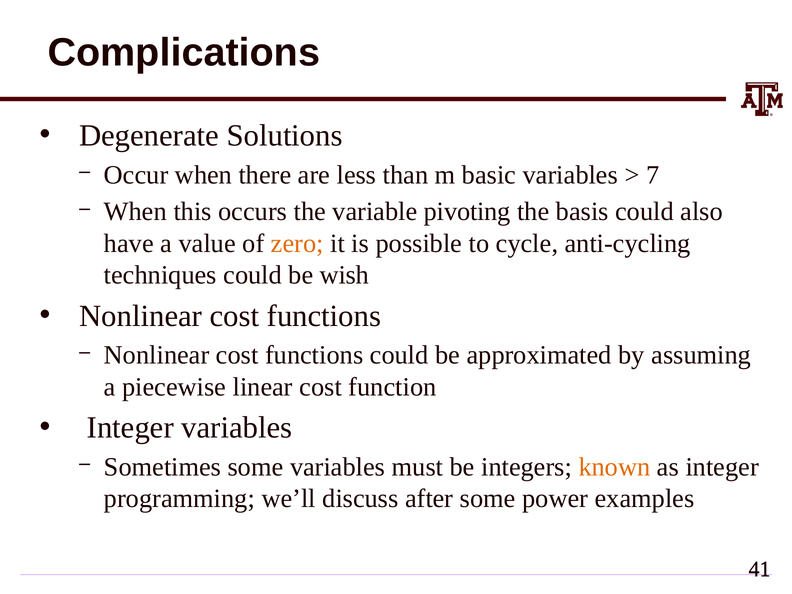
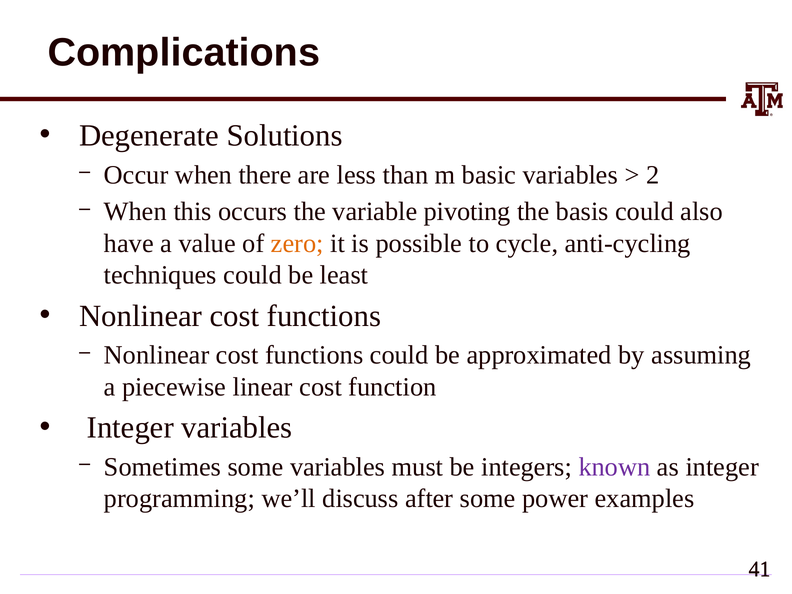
7: 7 -> 2
wish: wish -> least
known colour: orange -> purple
